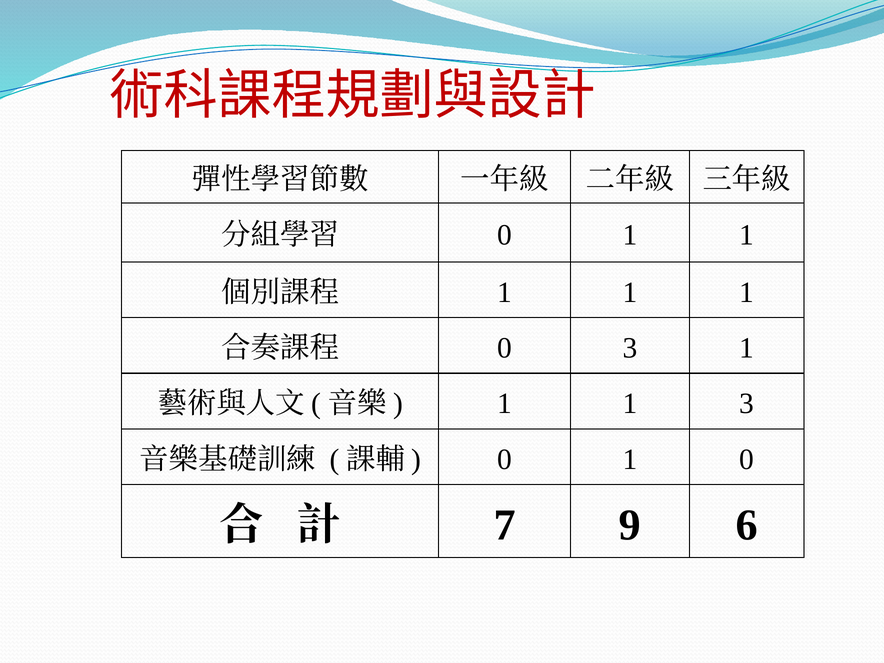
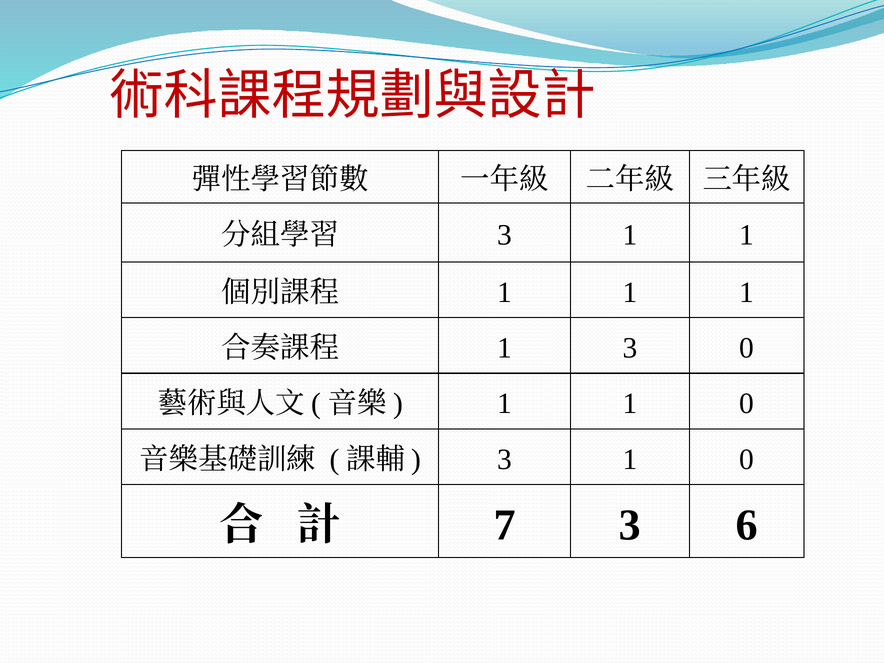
0 at (505, 235): 0 -> 3
0 at (505, 348): 0 -> 1
3 1: 1 -> 0
1 1 3: 3 -> 0
0 at (505, 459): 0 -> 3
7 9: 9 -> 3
